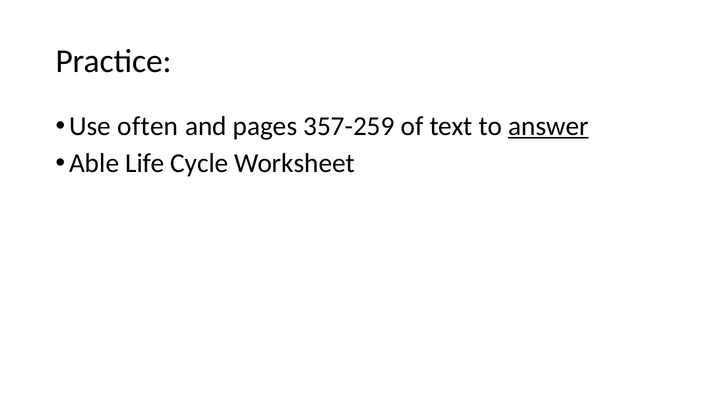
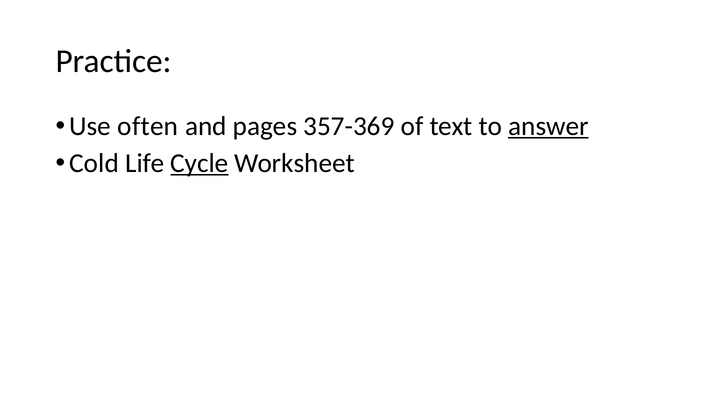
357-259: 357-259 -> 357-369
Able: Able -> Cold
Cycle underline: none -> present
